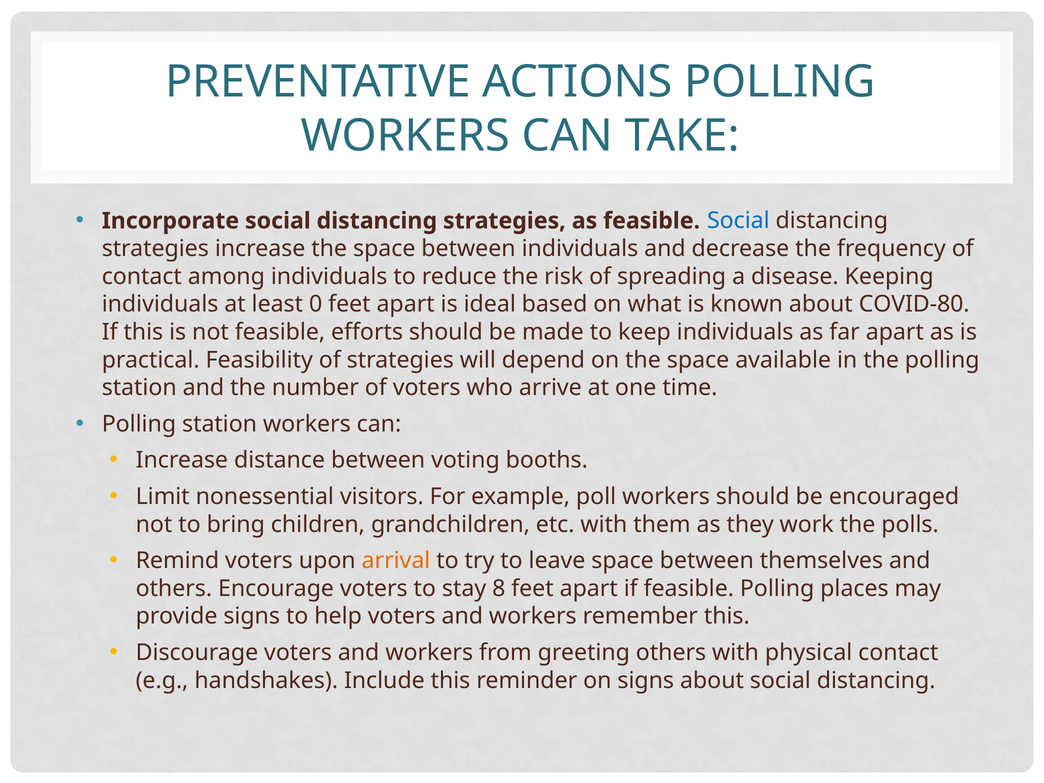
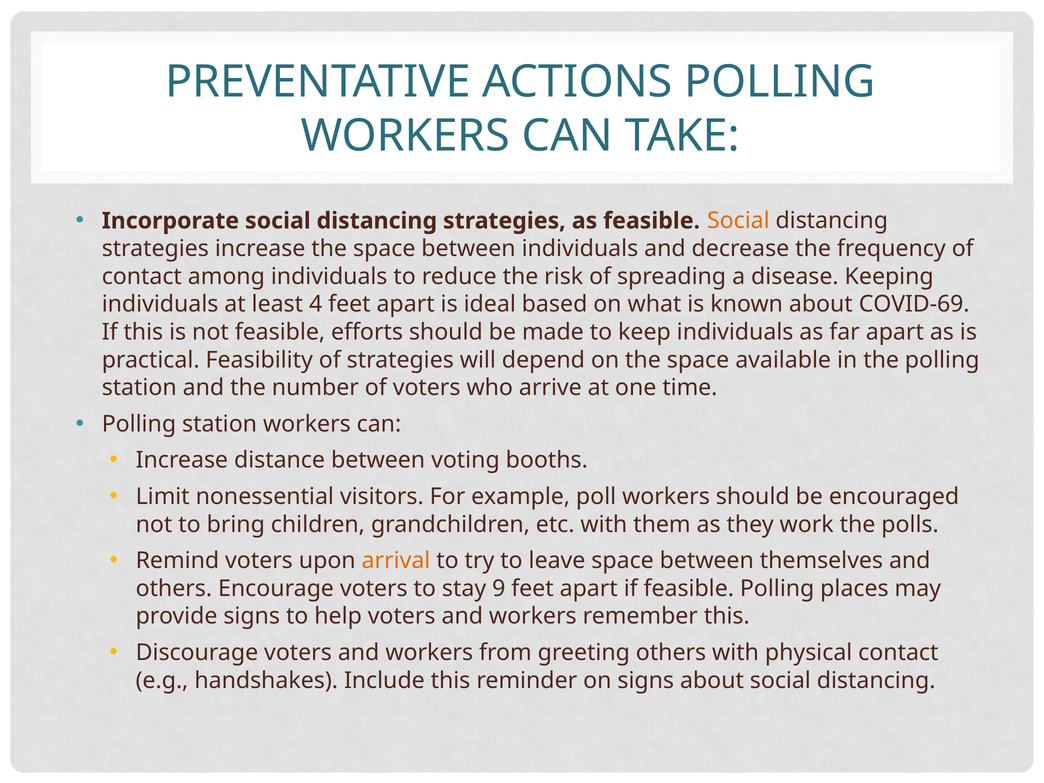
Social at (738, 221) colour: blue -> orange
0: 0 -> 4
COVID-80: COVID-80 -> COVID-69
8: 8 -> 9
